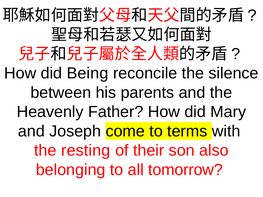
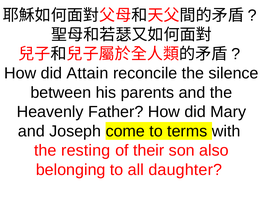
Being: Being -> Attain
tomorrow: tomorrow -> daughter
